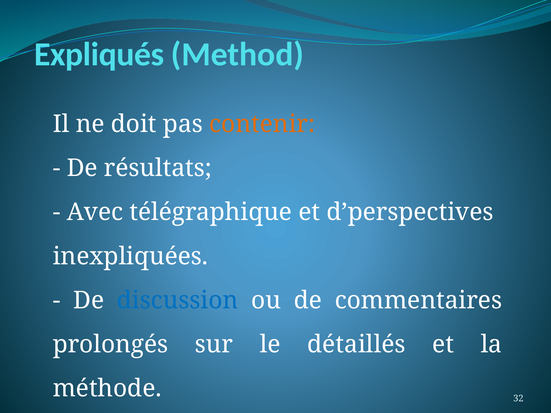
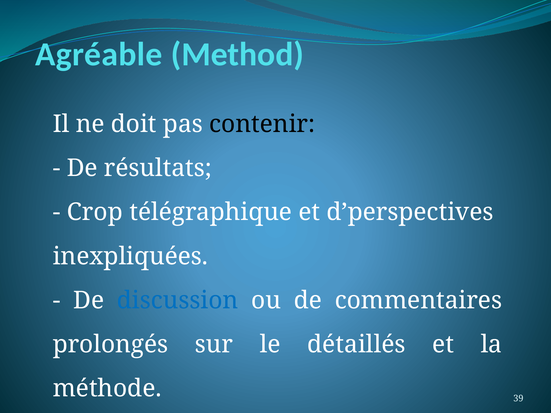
Expliqués: Expliqués -> Agréable
contenir colour: orange -> black
Avec: Avec -> Crop
32: 32 -> 39
